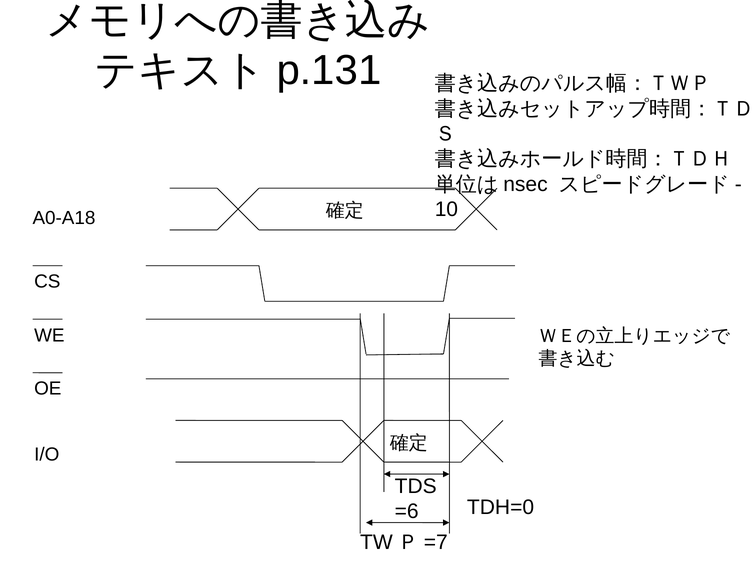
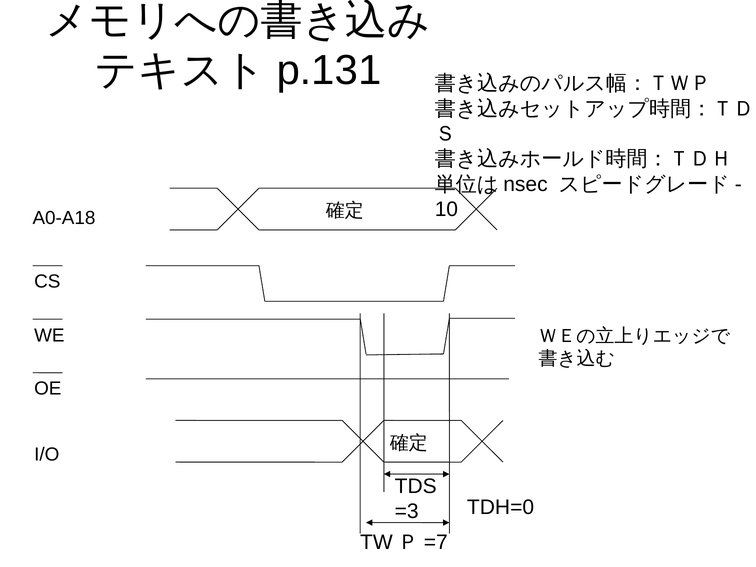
=6: =6 -> =3
